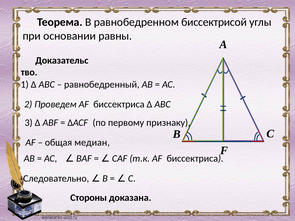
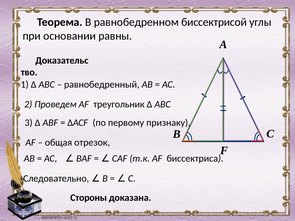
Проведем AF биссектриса: биссектриса -> треугольник
медиан: медиан -> отрезок
